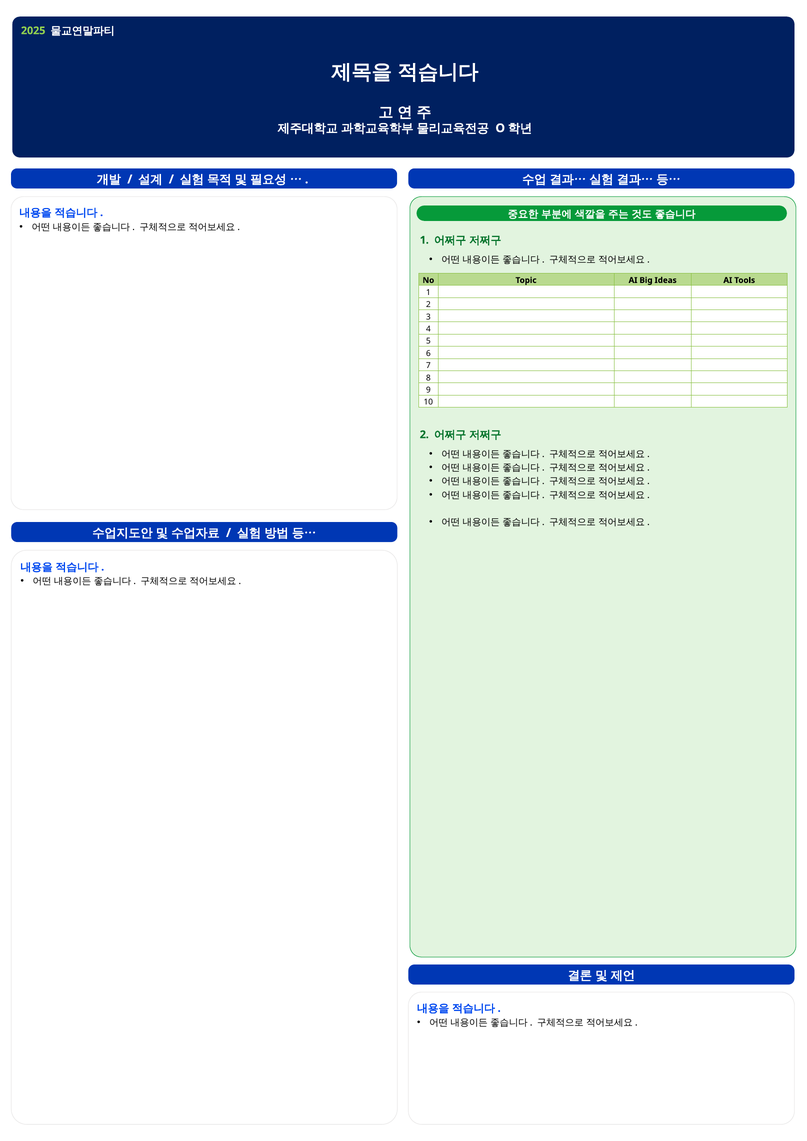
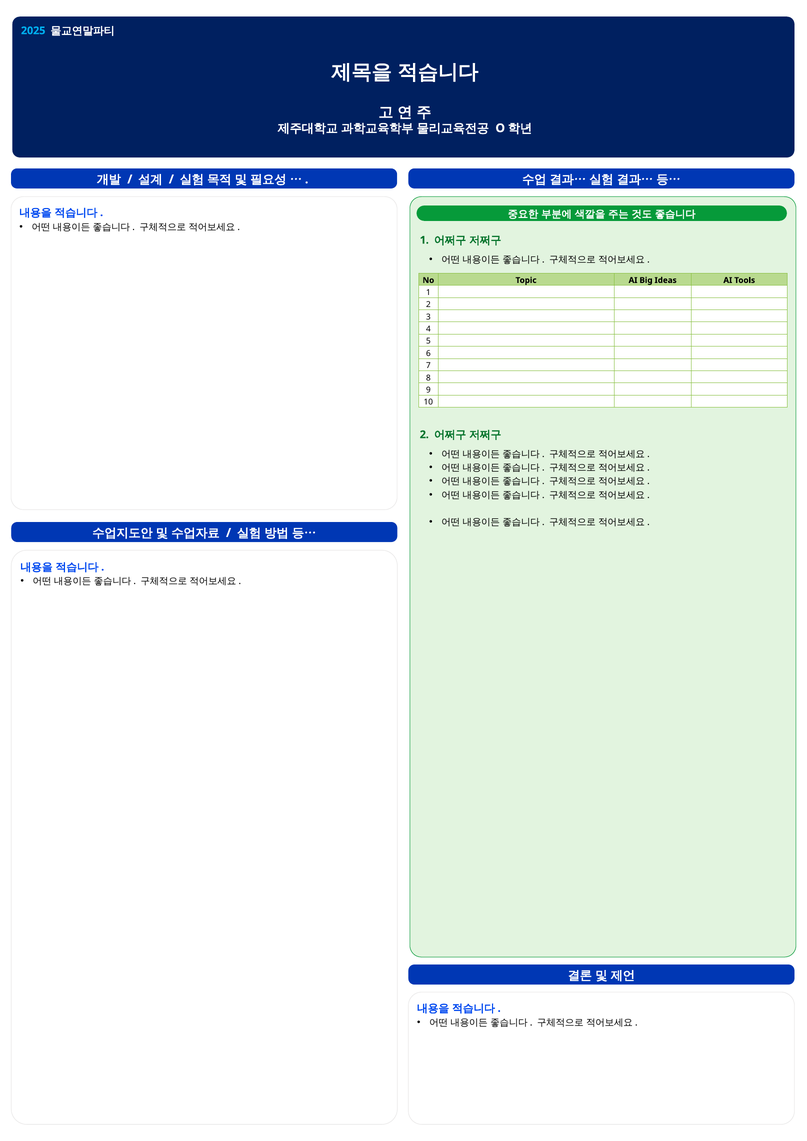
2025 colour: light green -> light blue
